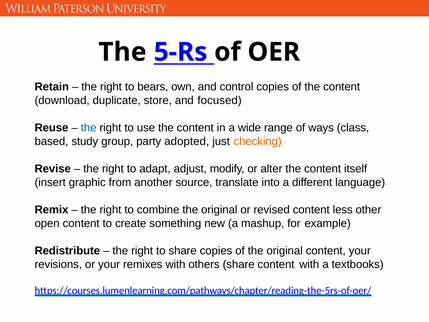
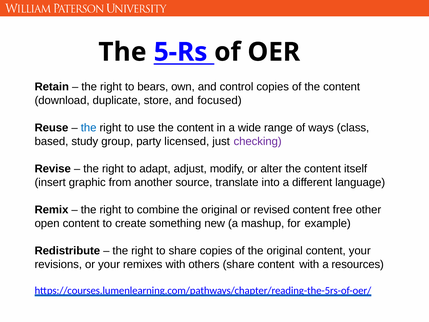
adopted: adopted -> licensed
checking colour: orange -> purple
less: less -> free
textbooks: textbooks -> resources
